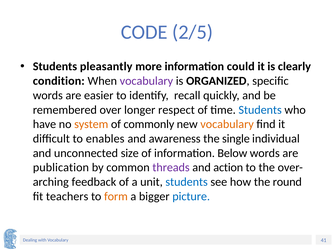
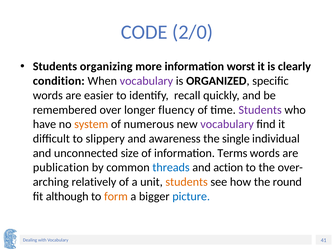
2/5: 2/5 -> 2/0
pleasantly: pleasantly -> organizing
could: could -> worst
respect: respect -> fluency
Students at (260, 110) colour: blue -> purple
commonly: commonly -> numerous
vocabulary at (227, 124) colour: orange -> purple
enables: enables -> slippery
Below: Below -> Terms
threads colour: purple -> blue
feedback: feedback -> relatively
students at (187, 182) colour: blue -> orange
teachers: teachers -> although
